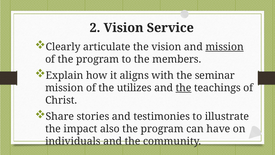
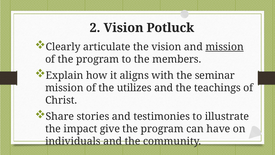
Service: Service -> Potluck
the at (184, 88) underline: present -> none
also: also -> give
